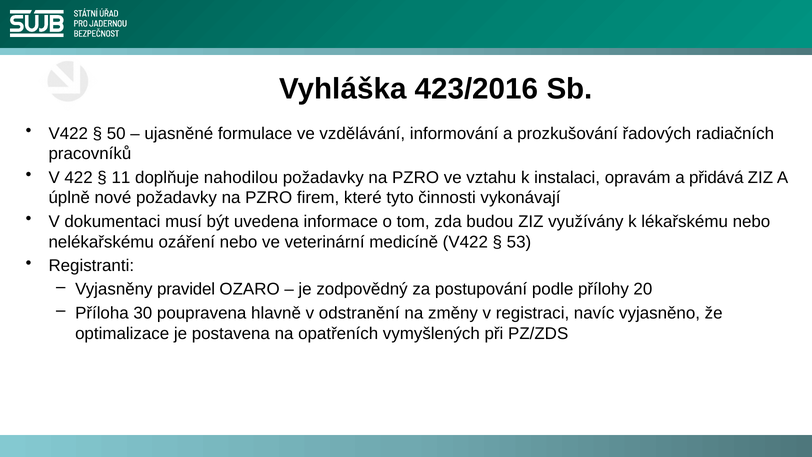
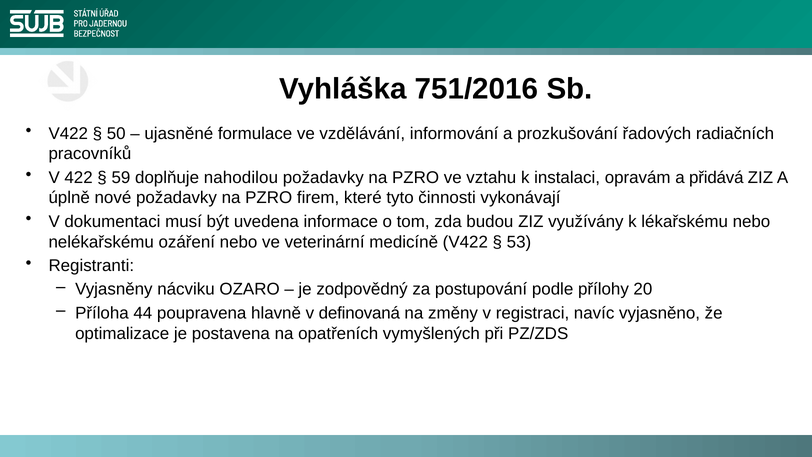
423/2016: 423/2016 -> 751/2016
11: 11 -> 59
pravidel: pravidel -> nácviku
30: 30 -> 44
odstranění: odstranění -> definovaná
